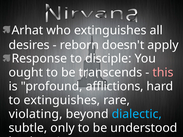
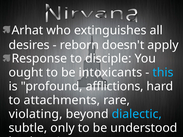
transcends: transcends -> intoxicants
this colour: pink -> light blue
to extinguishes: extinguishes -> attachments
